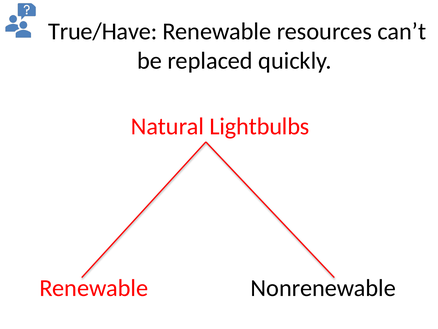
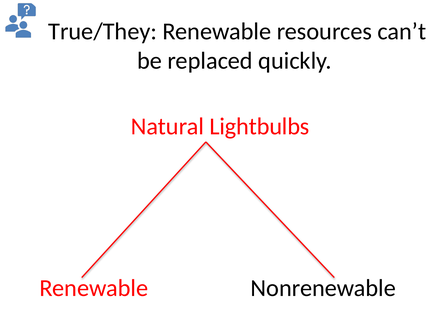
True/Have: True/Have -> True/They
